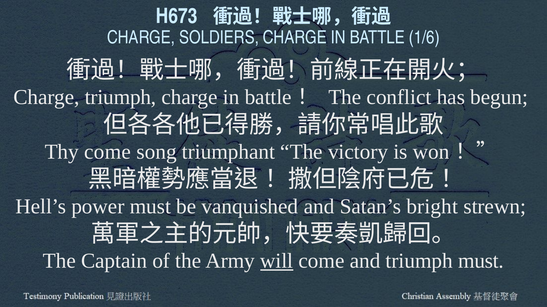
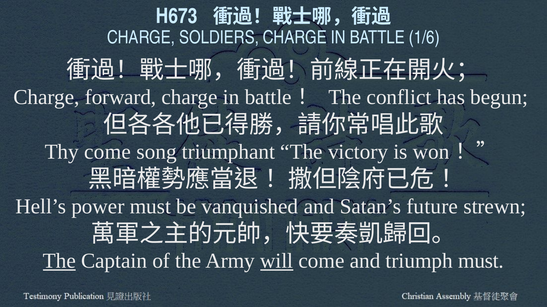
Charge triumph: triumph -> forward
bright: bright -> future
The at (59, 262) underline: none -> present
